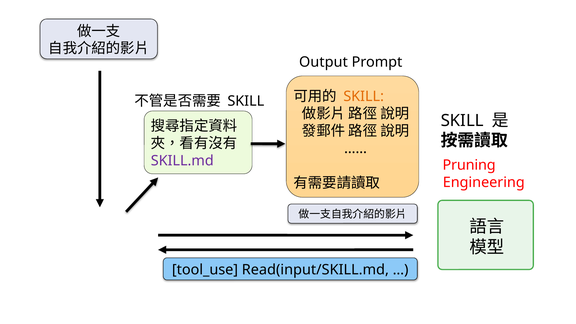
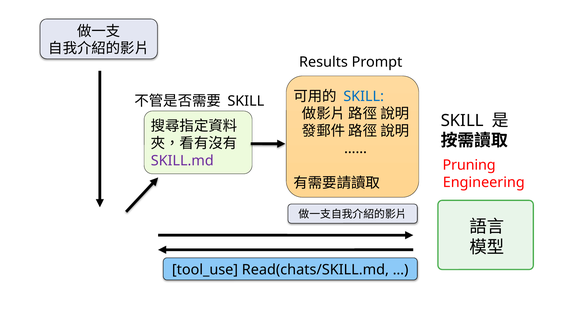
Output: Output -> Results
SKILL at (364, 97) colour: orange -> blue
Read(input/SKILL.md: Read(input/SKILL.md -> Read(chats/SKILL.md
